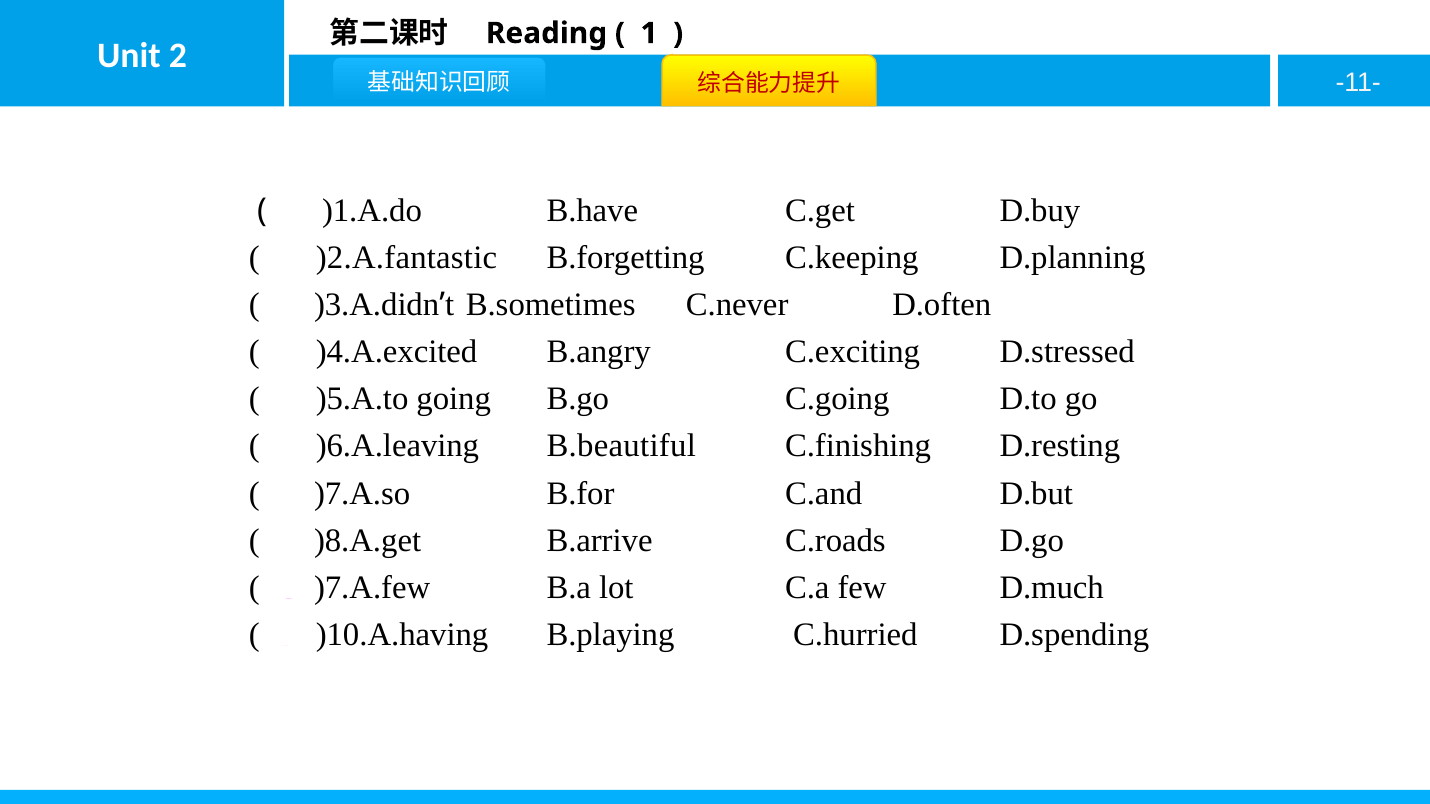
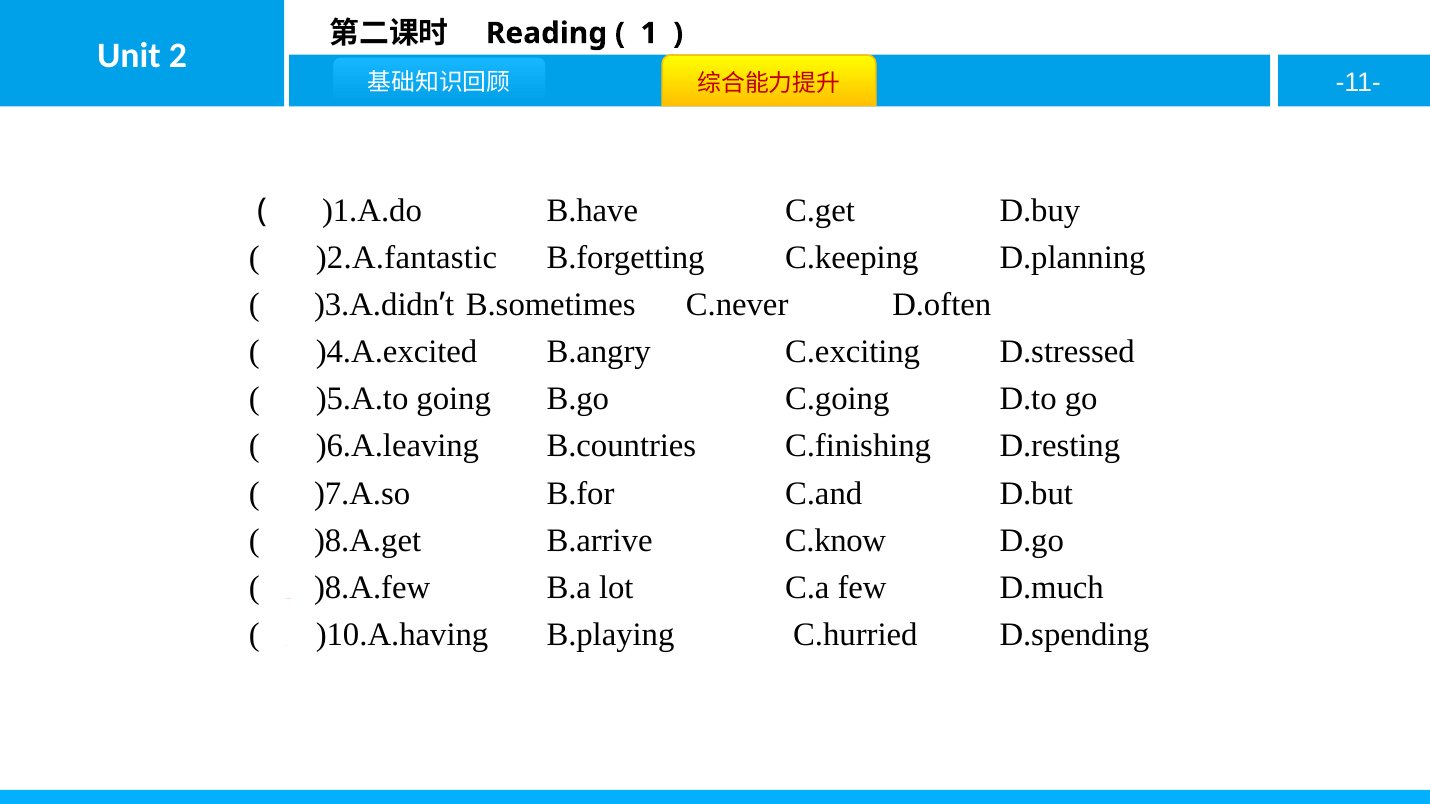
B.beautiful: B.beautiful -> B.countries
C.roads: C.roads -> C.know
)7.A.few: )7.A.few -> )8.A.few
